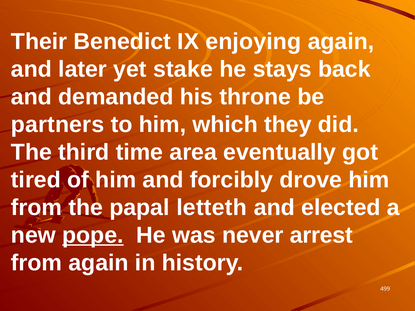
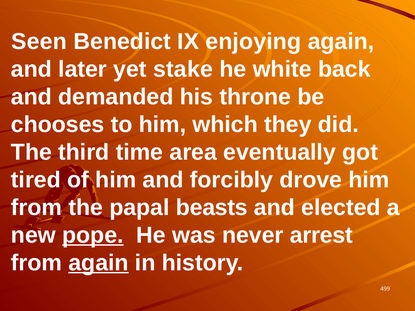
Their: Their -> Seen
stays: stays -> white
partners: partners -> chooses
letteth: letteth -> beasts
again at (99, 263) underline: none -> present
